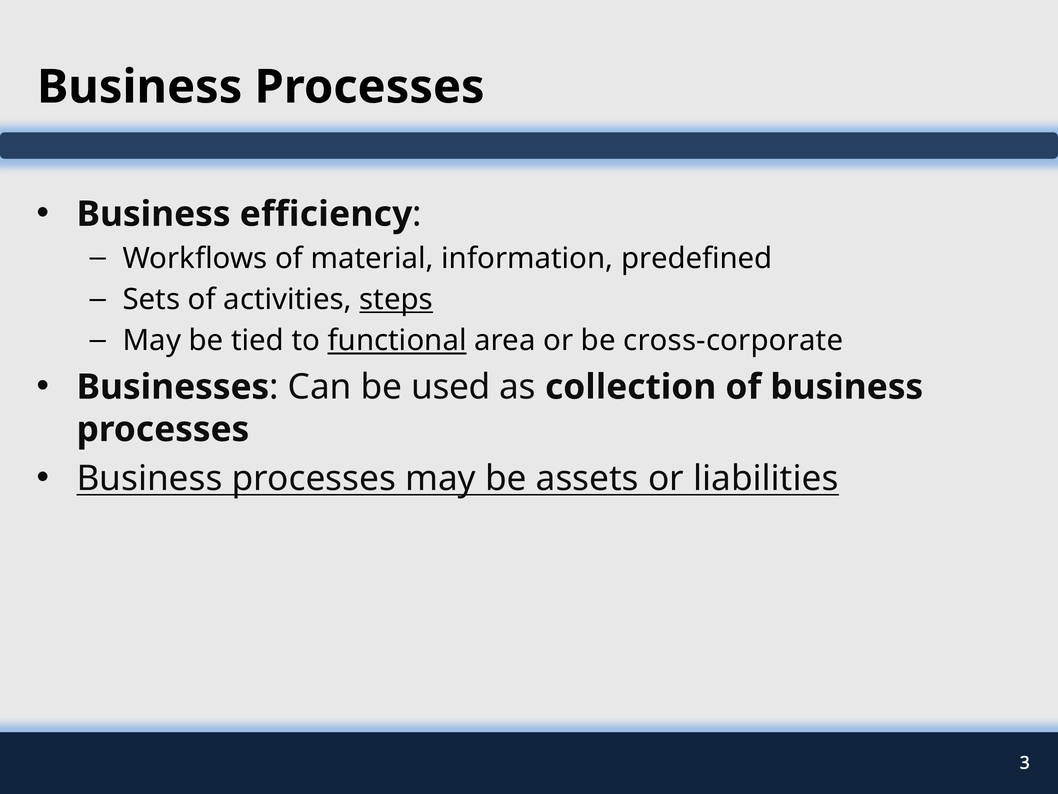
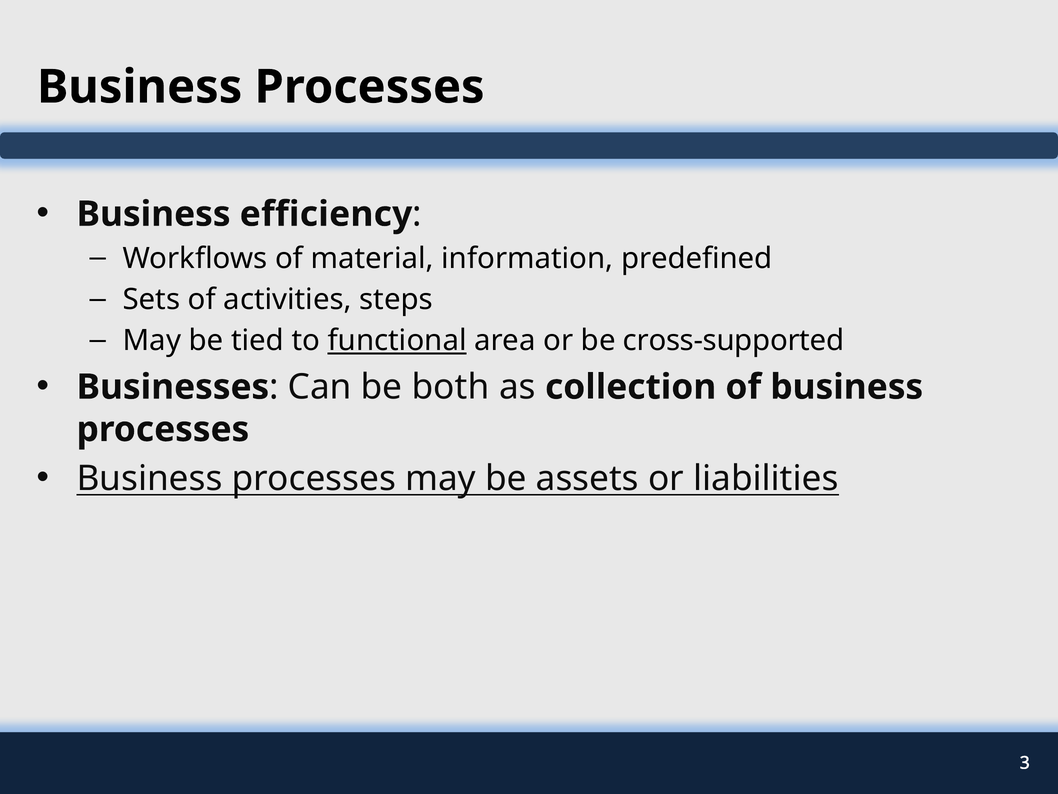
steps underline: present -> none
cross-corporate: cross-corporate -> cross-supported
used: used -> both
